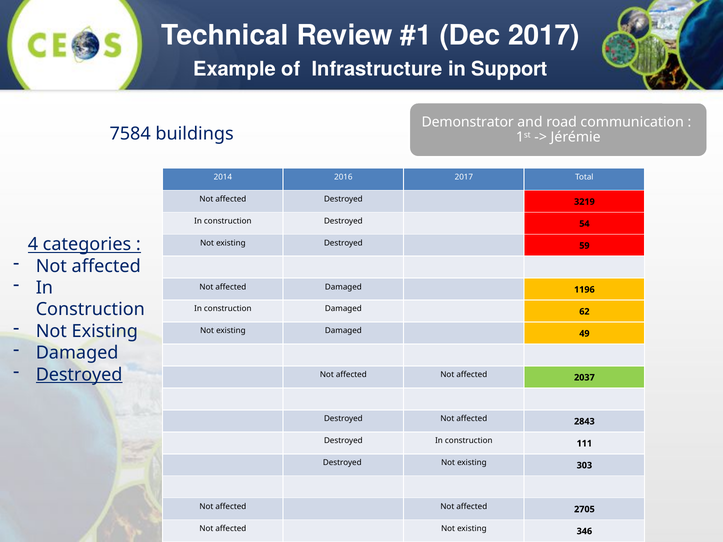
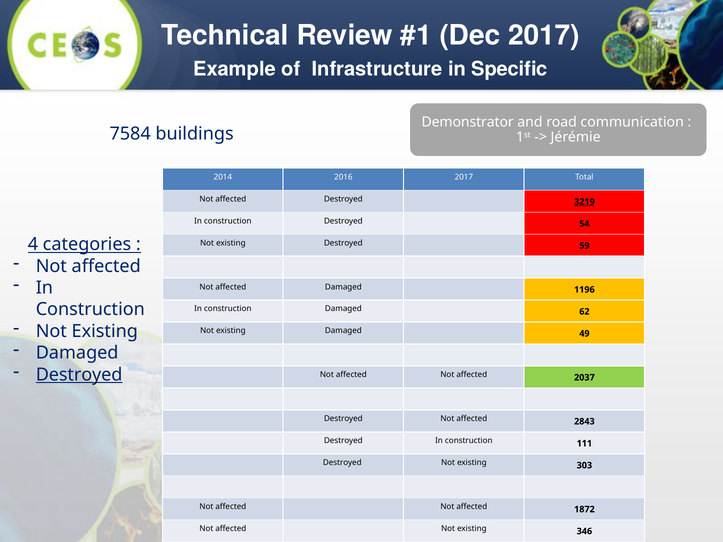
Support: Support -> Specific
3219 underline: none -> present
2705: 2705 -> 1872
